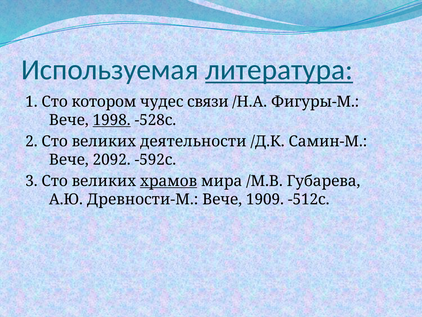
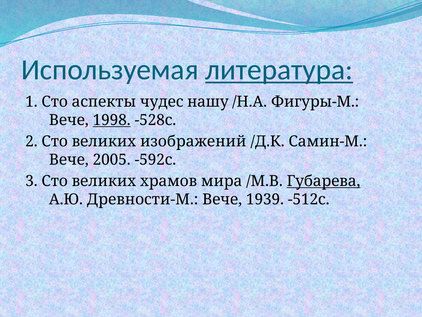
котором: котором -> аспекты
связи: связи -> нашу
деятельности: деятельности -> изображений
2092: 2092 -> 2005
храмов underline: present -> none
Губарева underline: none -> present
1909: 1909 -> 1939
